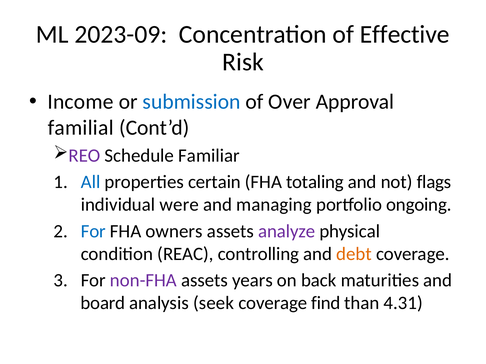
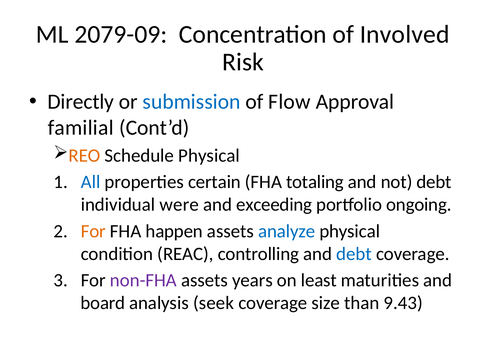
2023-09: 2023-09 -> 2079-09
Effective: Effective -> Involved
Income: Income -> Directly
Over: Over -> Flow
REO colour: purple -> orange
Schedule Familiar: Familiar -> Physical
not flags: flags -> debt
managing: managing -> exceeding
For at (93, 231) colour: blue -> orange
owners: owners -> happen
analyze colour: purple -> blue
debt at (354, 254) colour: orange -> blue
back: back -> least
find: find -> size
4.31: 4.31 -> 9.43
